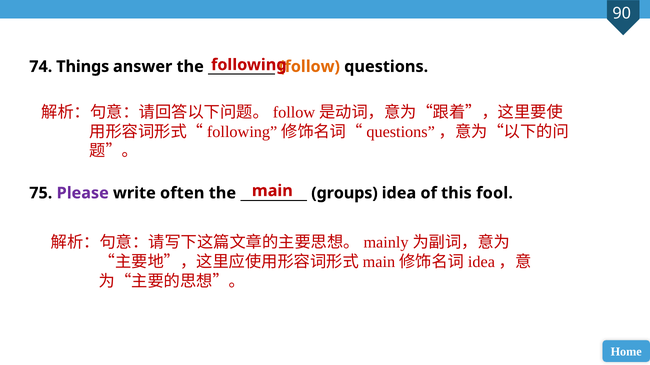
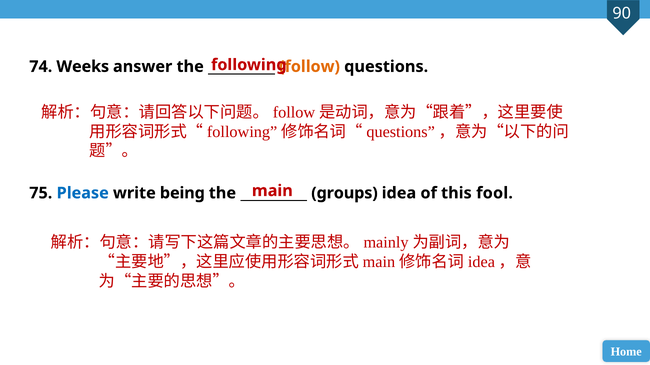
Things: Things -> Weeks
Please colour: purple -> blue
often: often -> being
